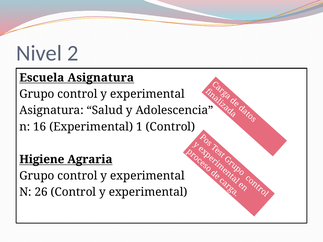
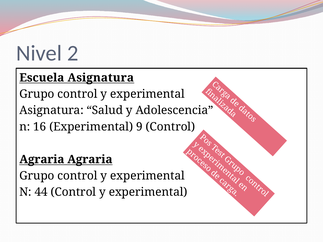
1: 1 -> 9
Higiene at (42, 160): Higiene -> Agraria
26: 26 -> 44
